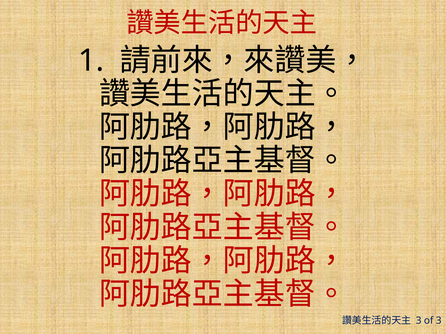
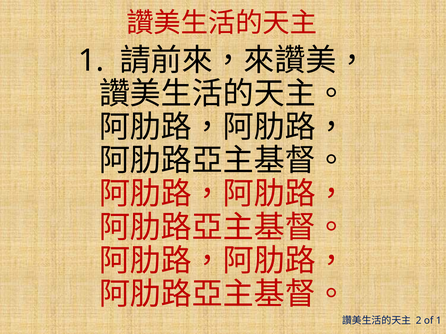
3 at (419, 321): 3 -> 2
of 3: 3 -> 1
